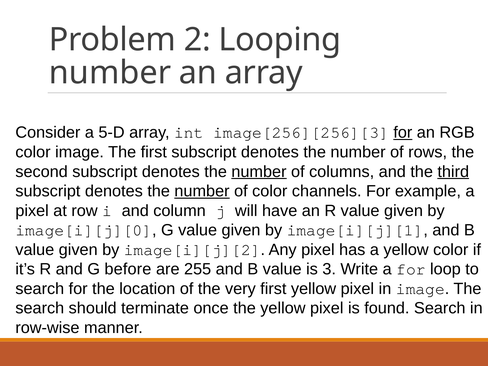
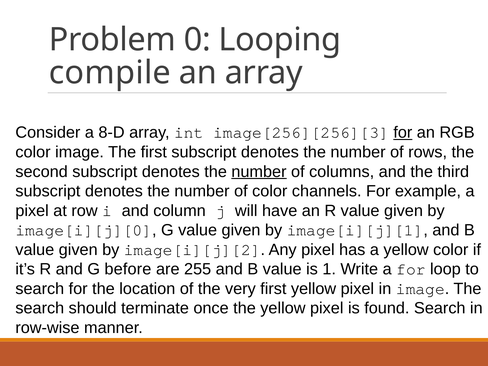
2: 2 -> 0
number at (110, 73): number -> compile
5-D: 5-D -> 8-D
third underline: present -> none
number at (202, 191) underline: present -> none
3: 3 -> 1
